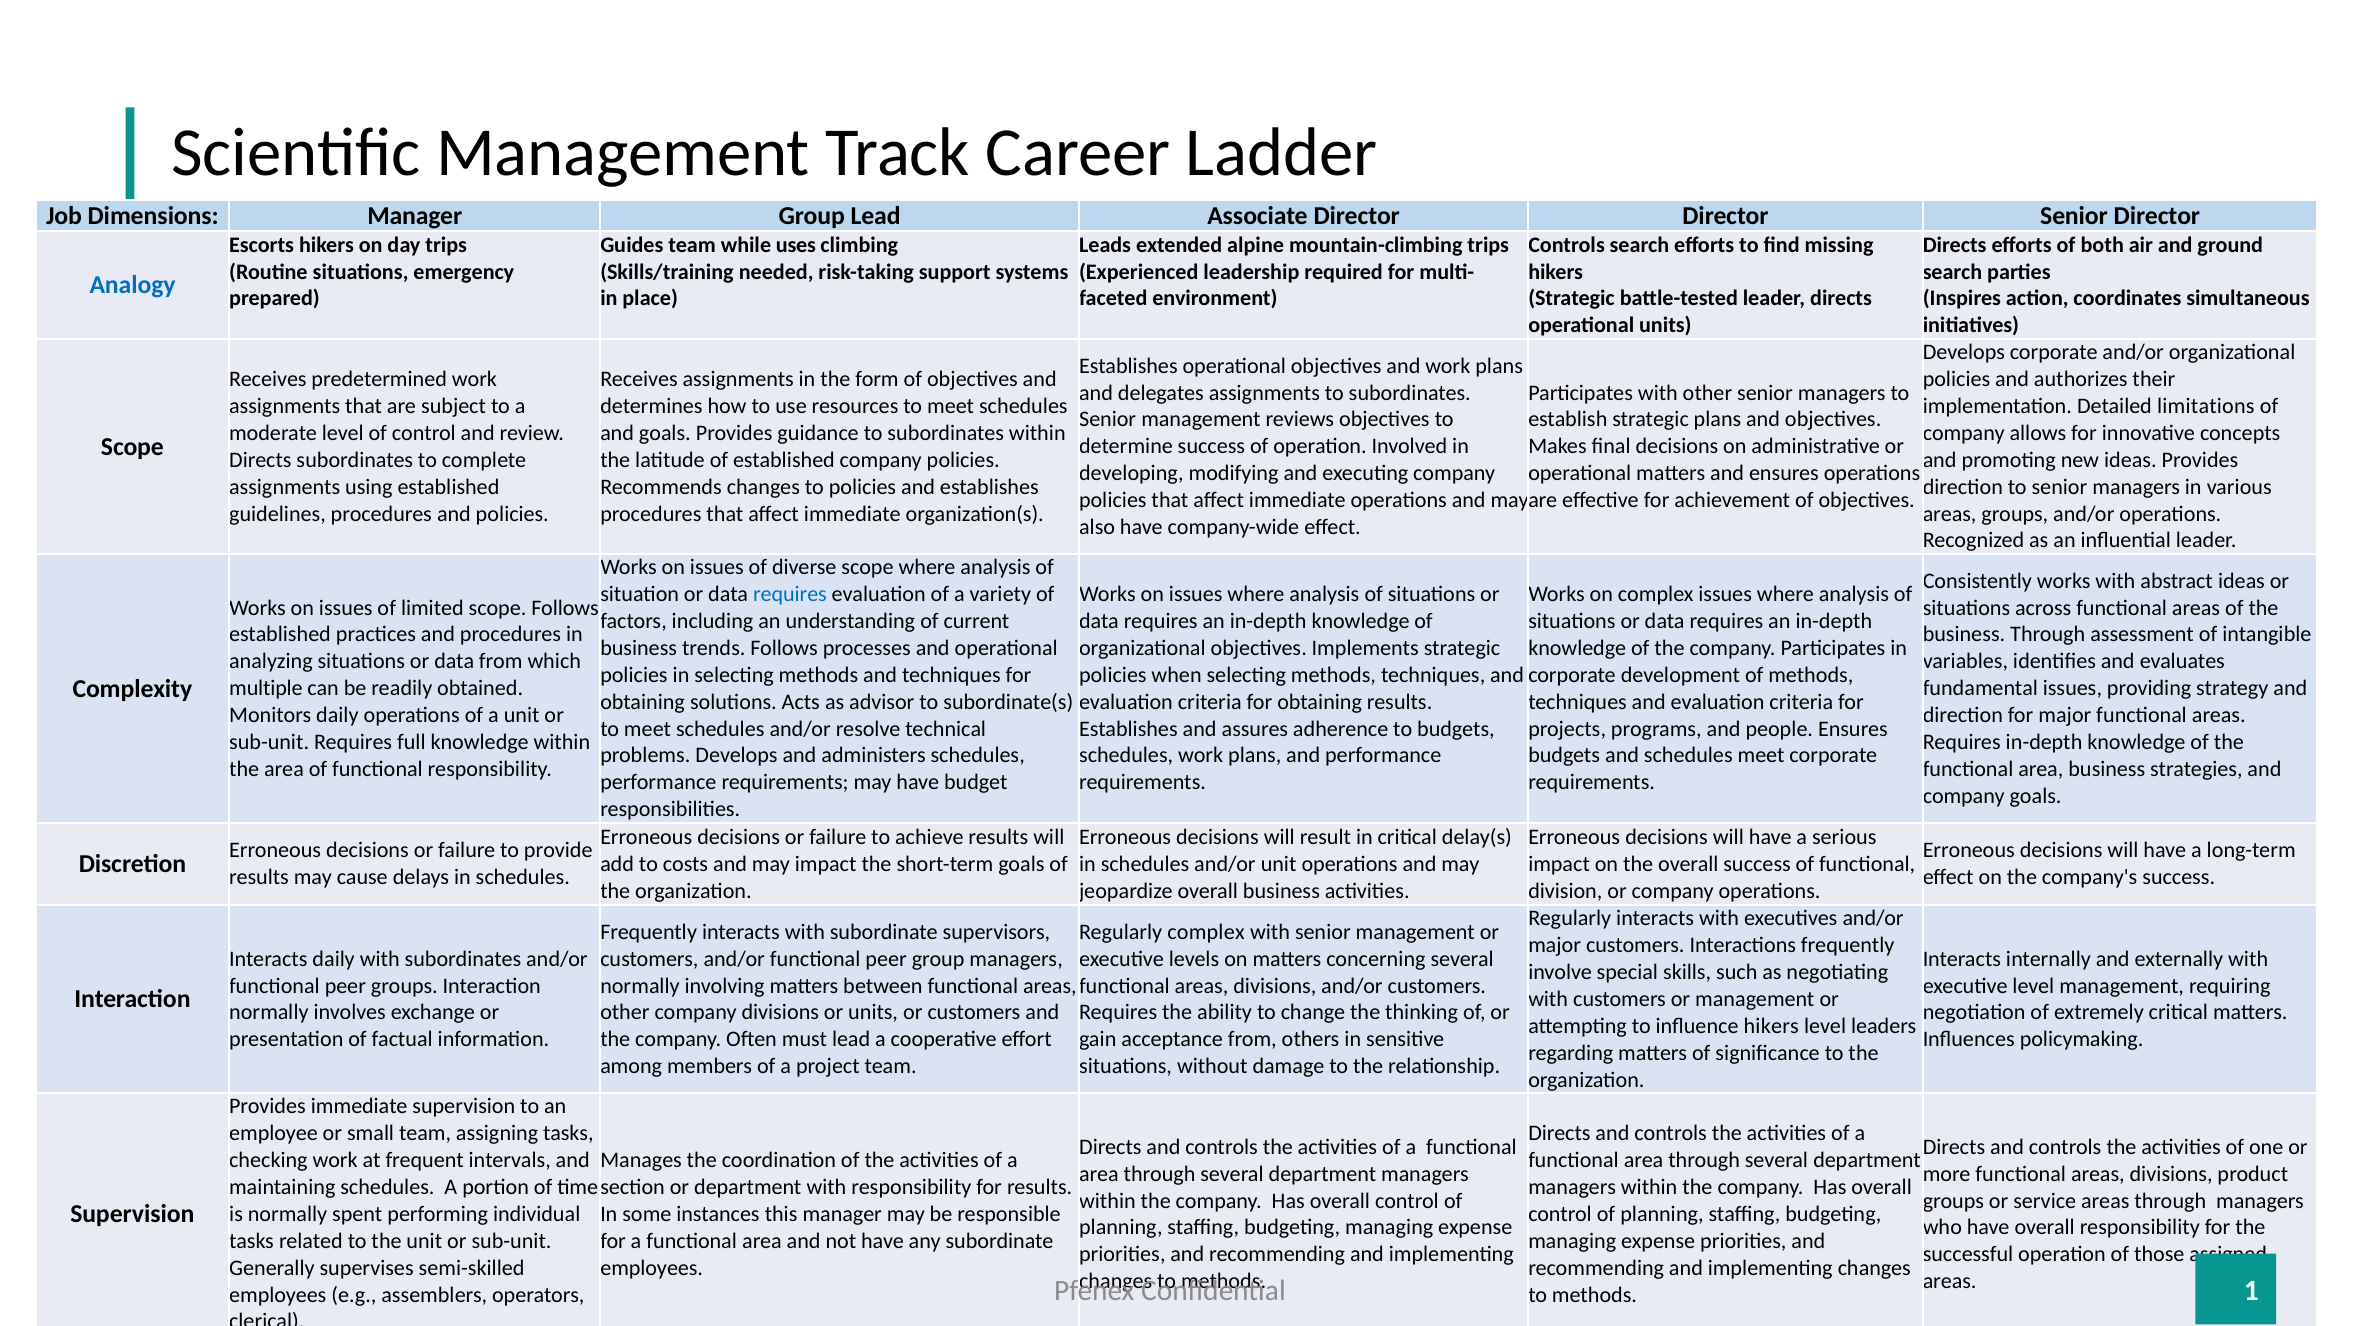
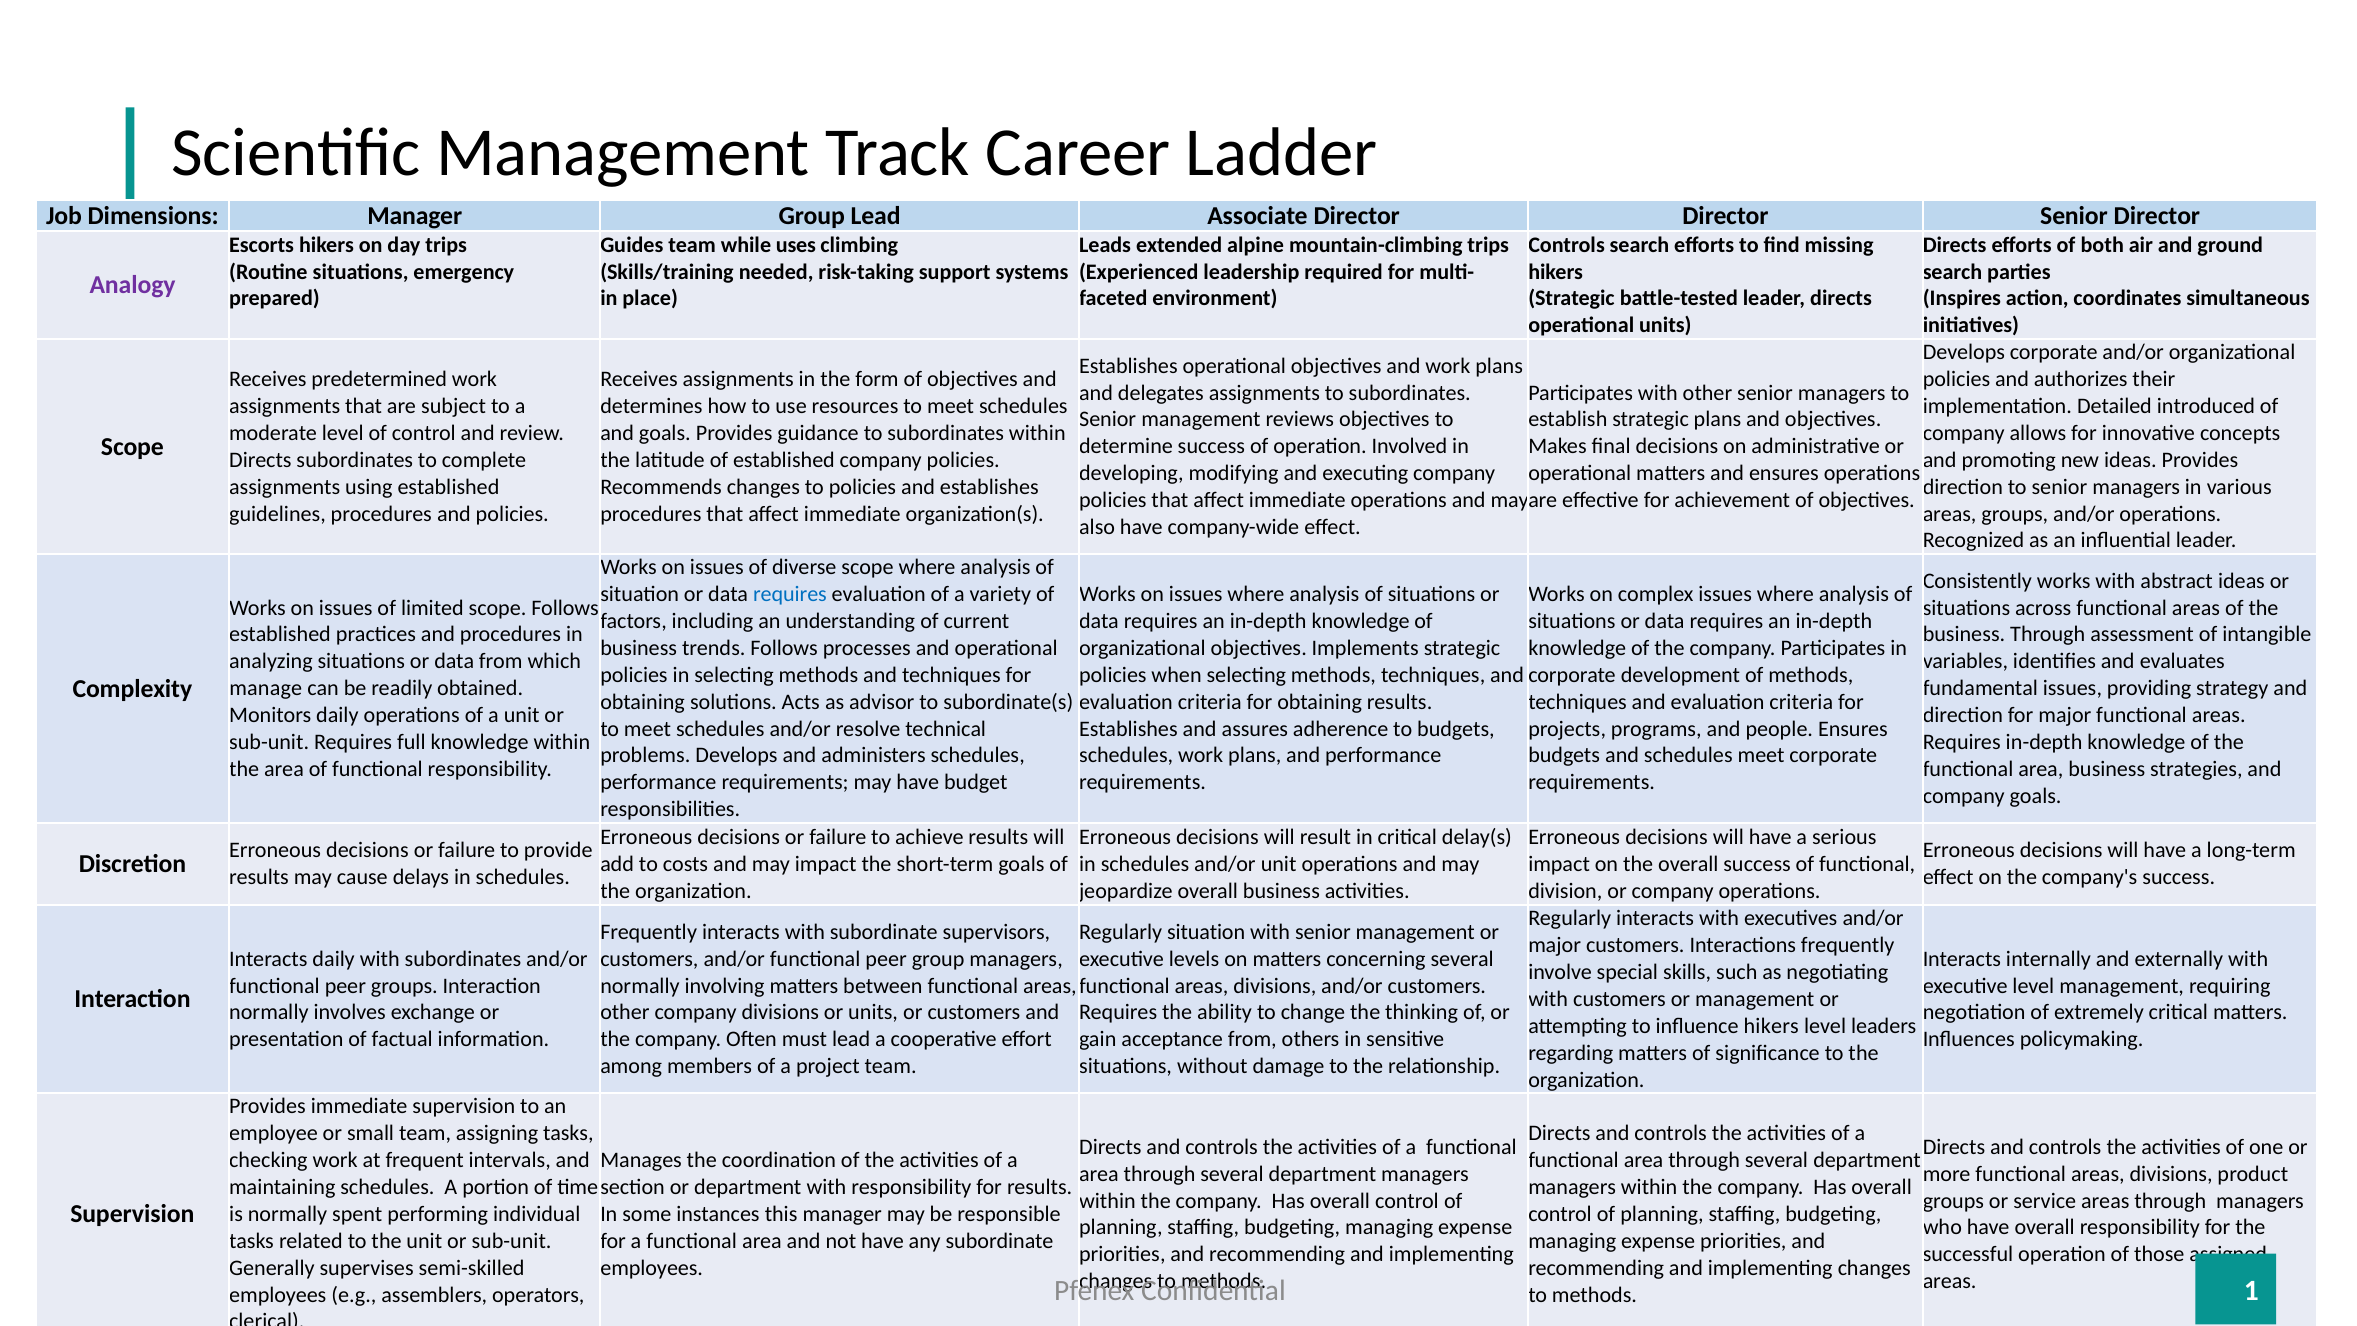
Analogy colour: blue -> purple
limitations: limitations -> introduced
multiple: multiple -> manage
Regularly complex: complex -> situation
